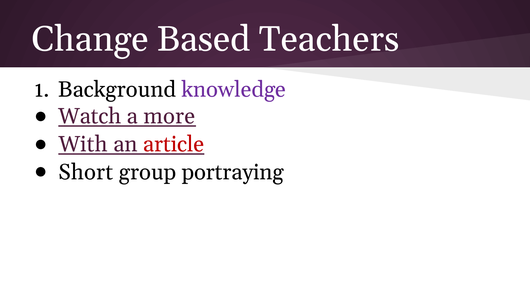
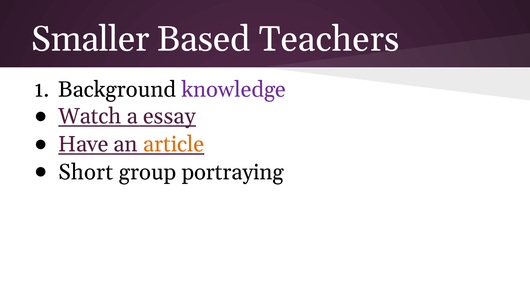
Change: Change -> Smaller
more: more -> essay
With: With -> Have
article colour: red -> orange
